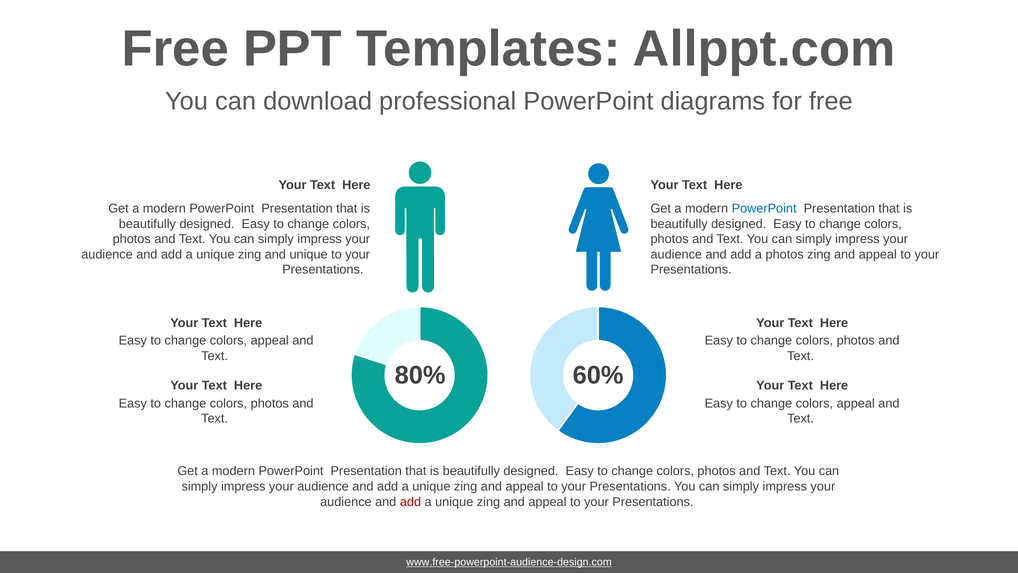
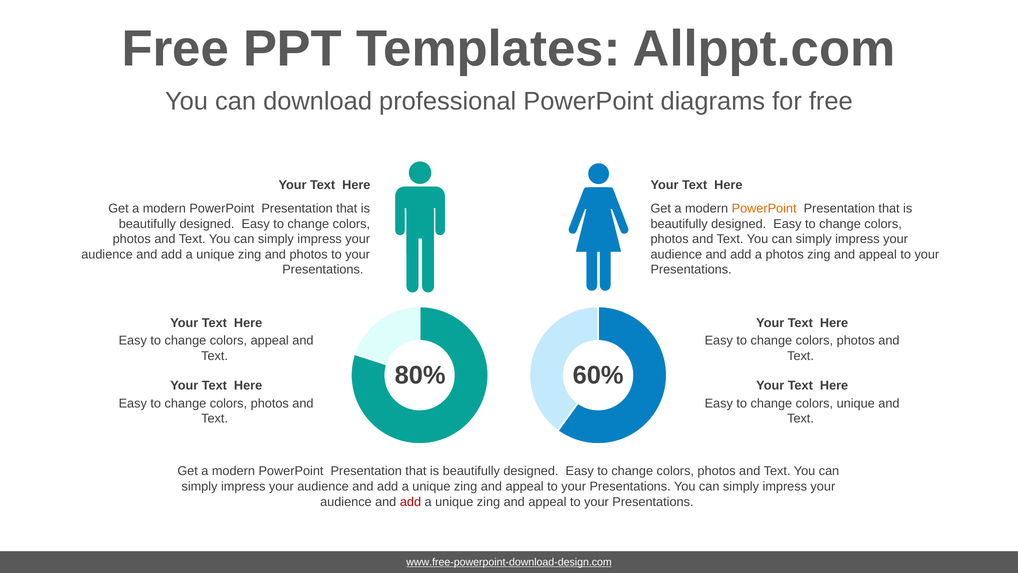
PowerPoint at (764, 208) colour: blue -> orange
and unique: unique -> photos
appeal at (856, 403): appeal -> unique
www.free-powerpoint-audience-design.com: www.free-powerpoint-audience-design.com -> www.free-powerpoint-download-design.com
